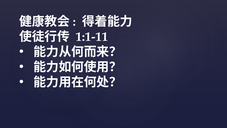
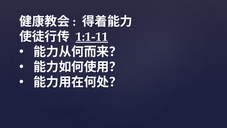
1:1-11 underline: none -> present
